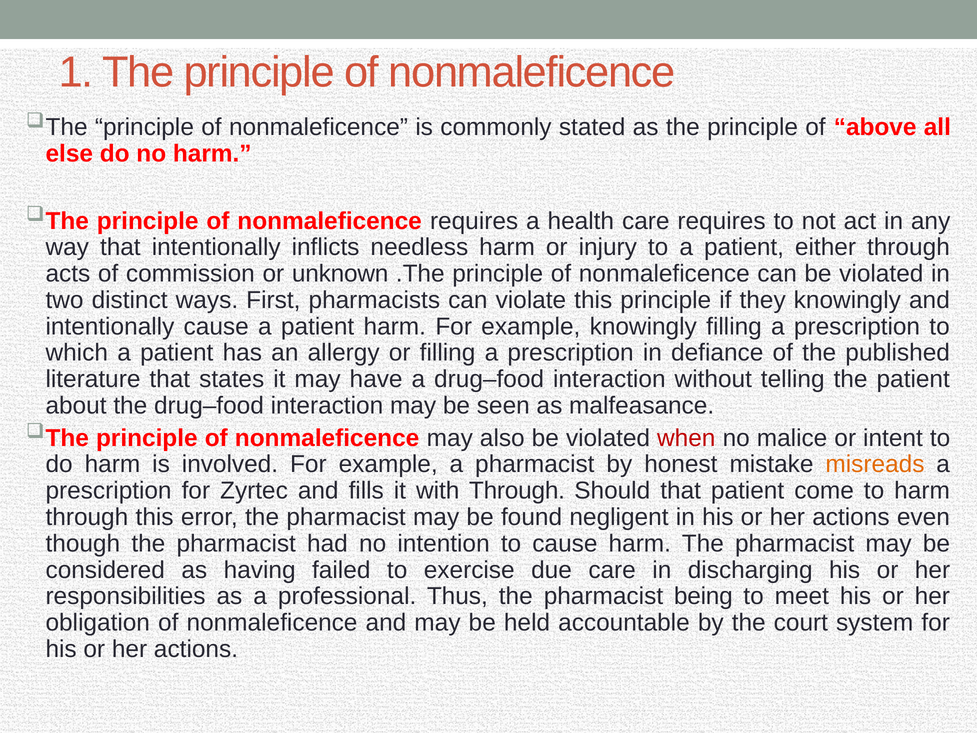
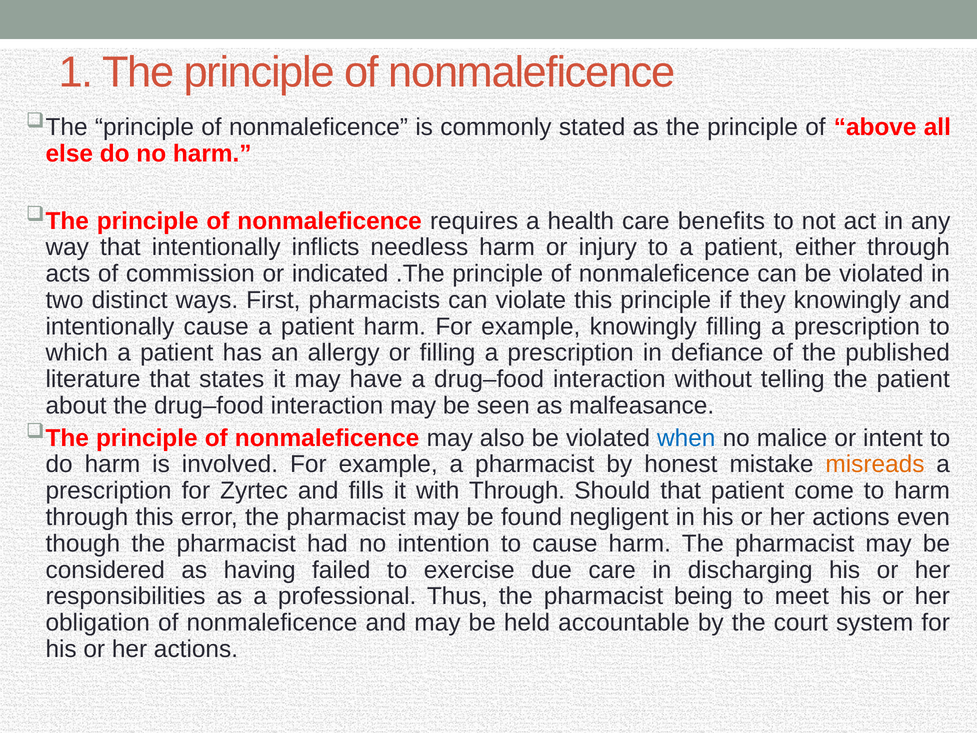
care requires: requires -> benefits
unknown: unknown -> indicated
when colour: red -> blue
